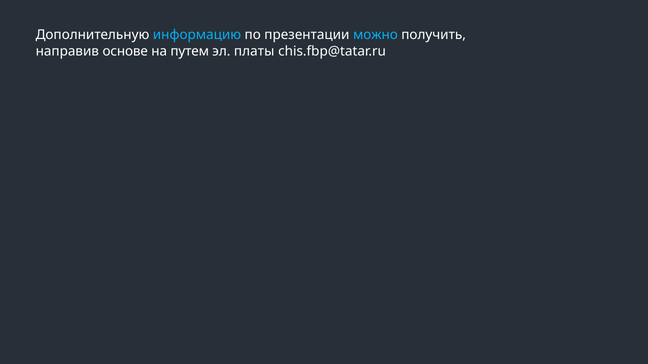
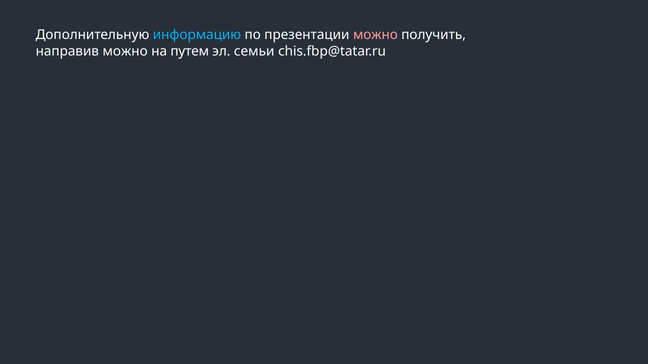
можно at (375, 35) colour: light blue -> pink
направив основе: основе -> можно
платы: платы -> семьи
